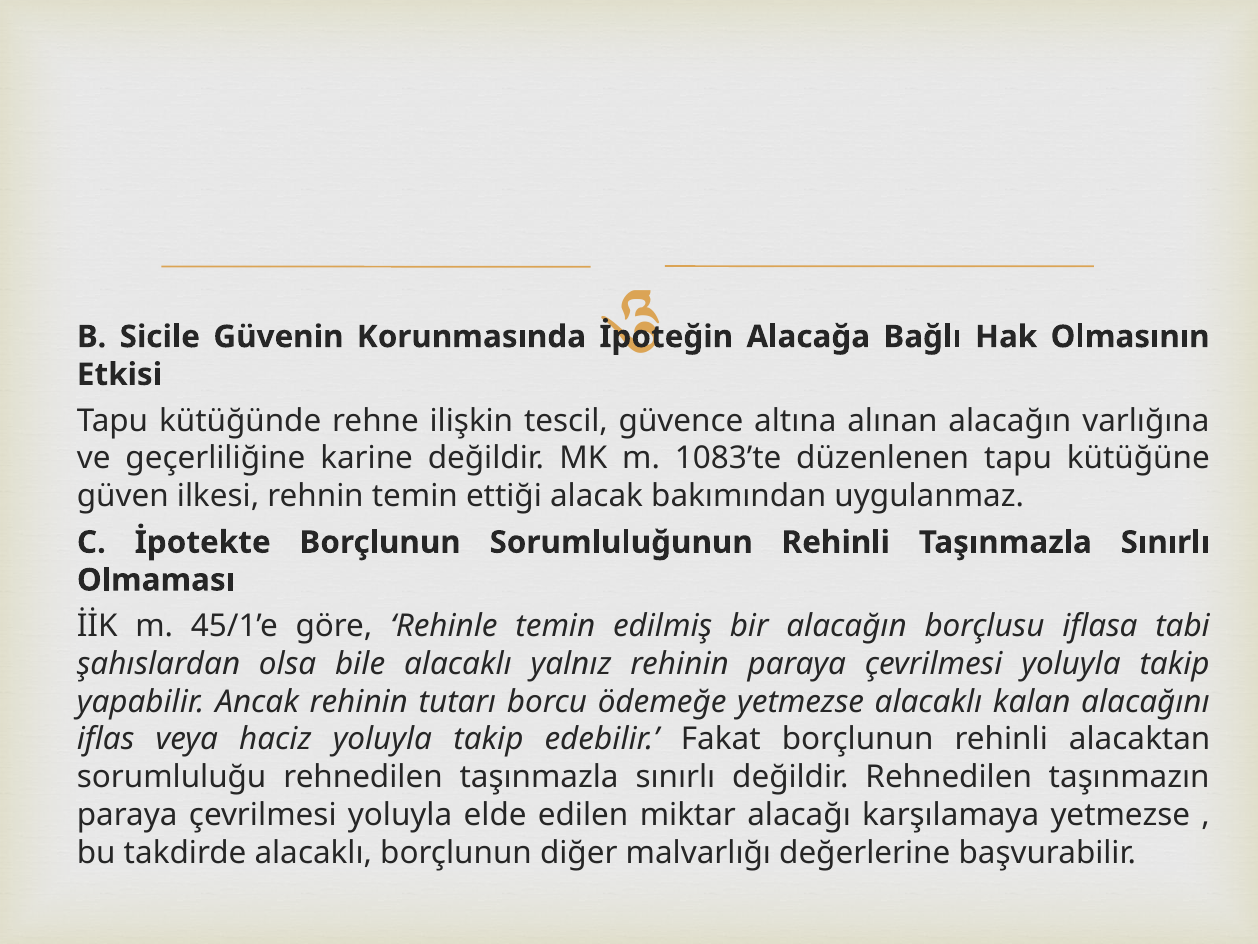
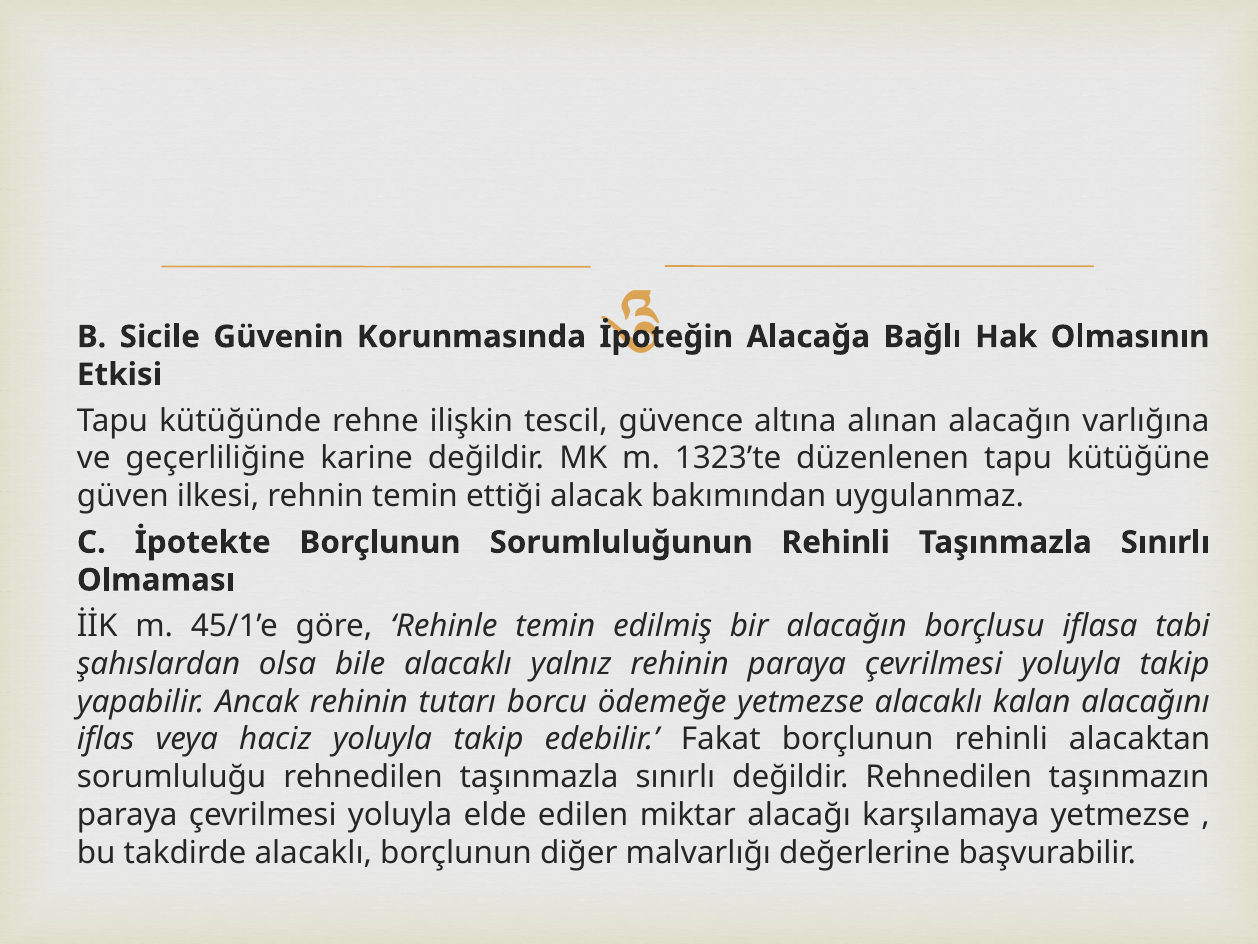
1083’te: 1083’te -> 1323’te
